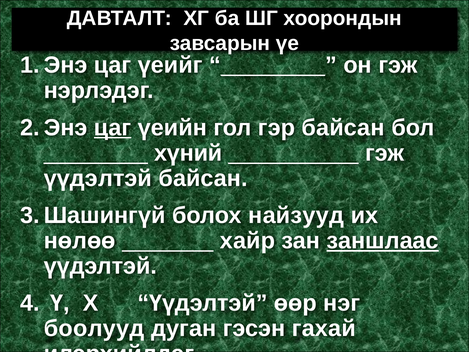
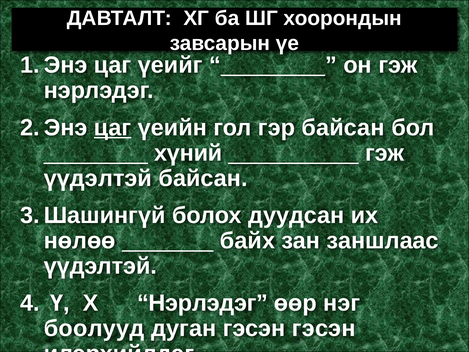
найзууд: найзууд -> дуудсан
хайр: хайр -> байх
заншлаас underline: present -> none
Х Үүдэлтэй: Үүдэлтэй -> Нэрлэдэг
гэсэн гахай: гахай -> гэсэн
